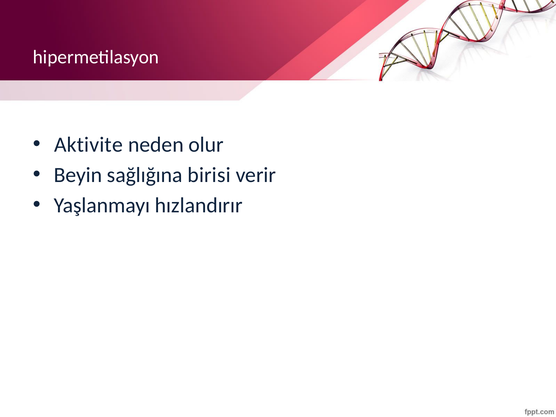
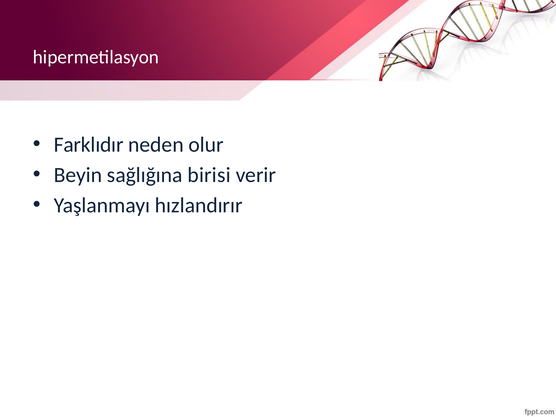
Aktivite: Aktivite -> Farklıdır
